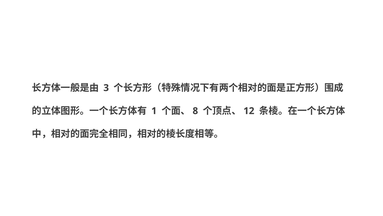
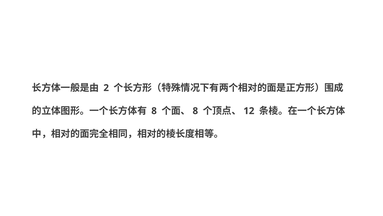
3: 3 -> 2
1 at (154, 111): 1 -> 8
